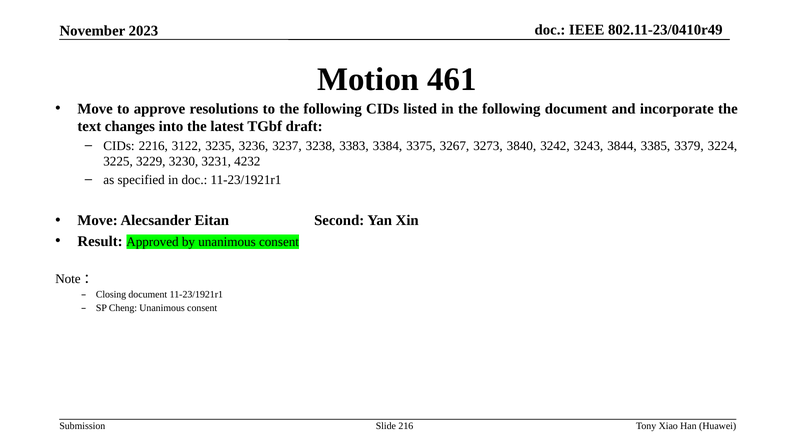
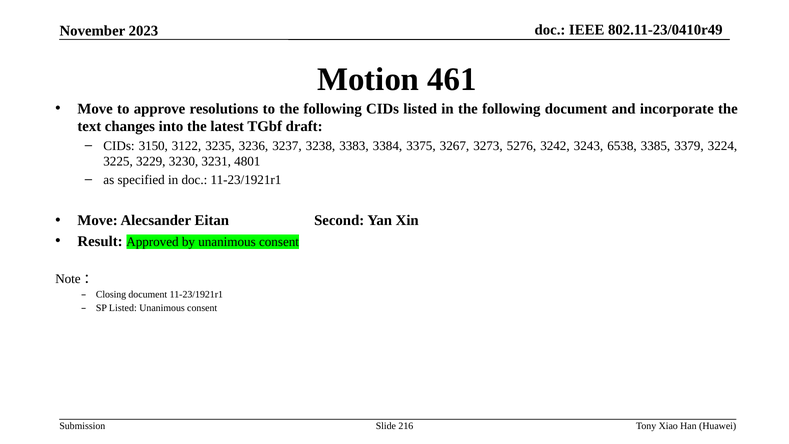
2216: 2216 -> 3150
3840: 3840 -> 5276
3844: 3844 -> 6538
4232: 4232 -> 4801
SP Cheng: Cheng -> Listed
